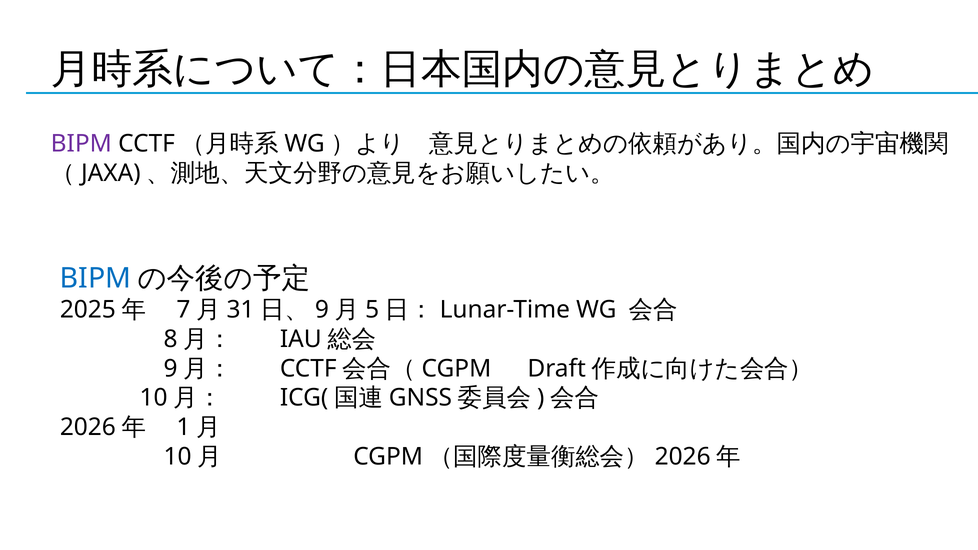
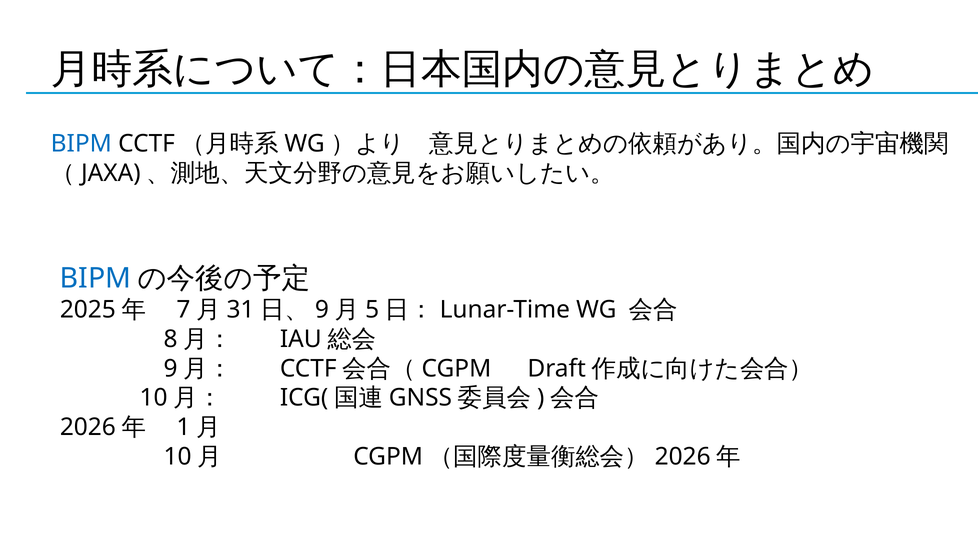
BIPM at (81, 144) colour: purple -> blue
